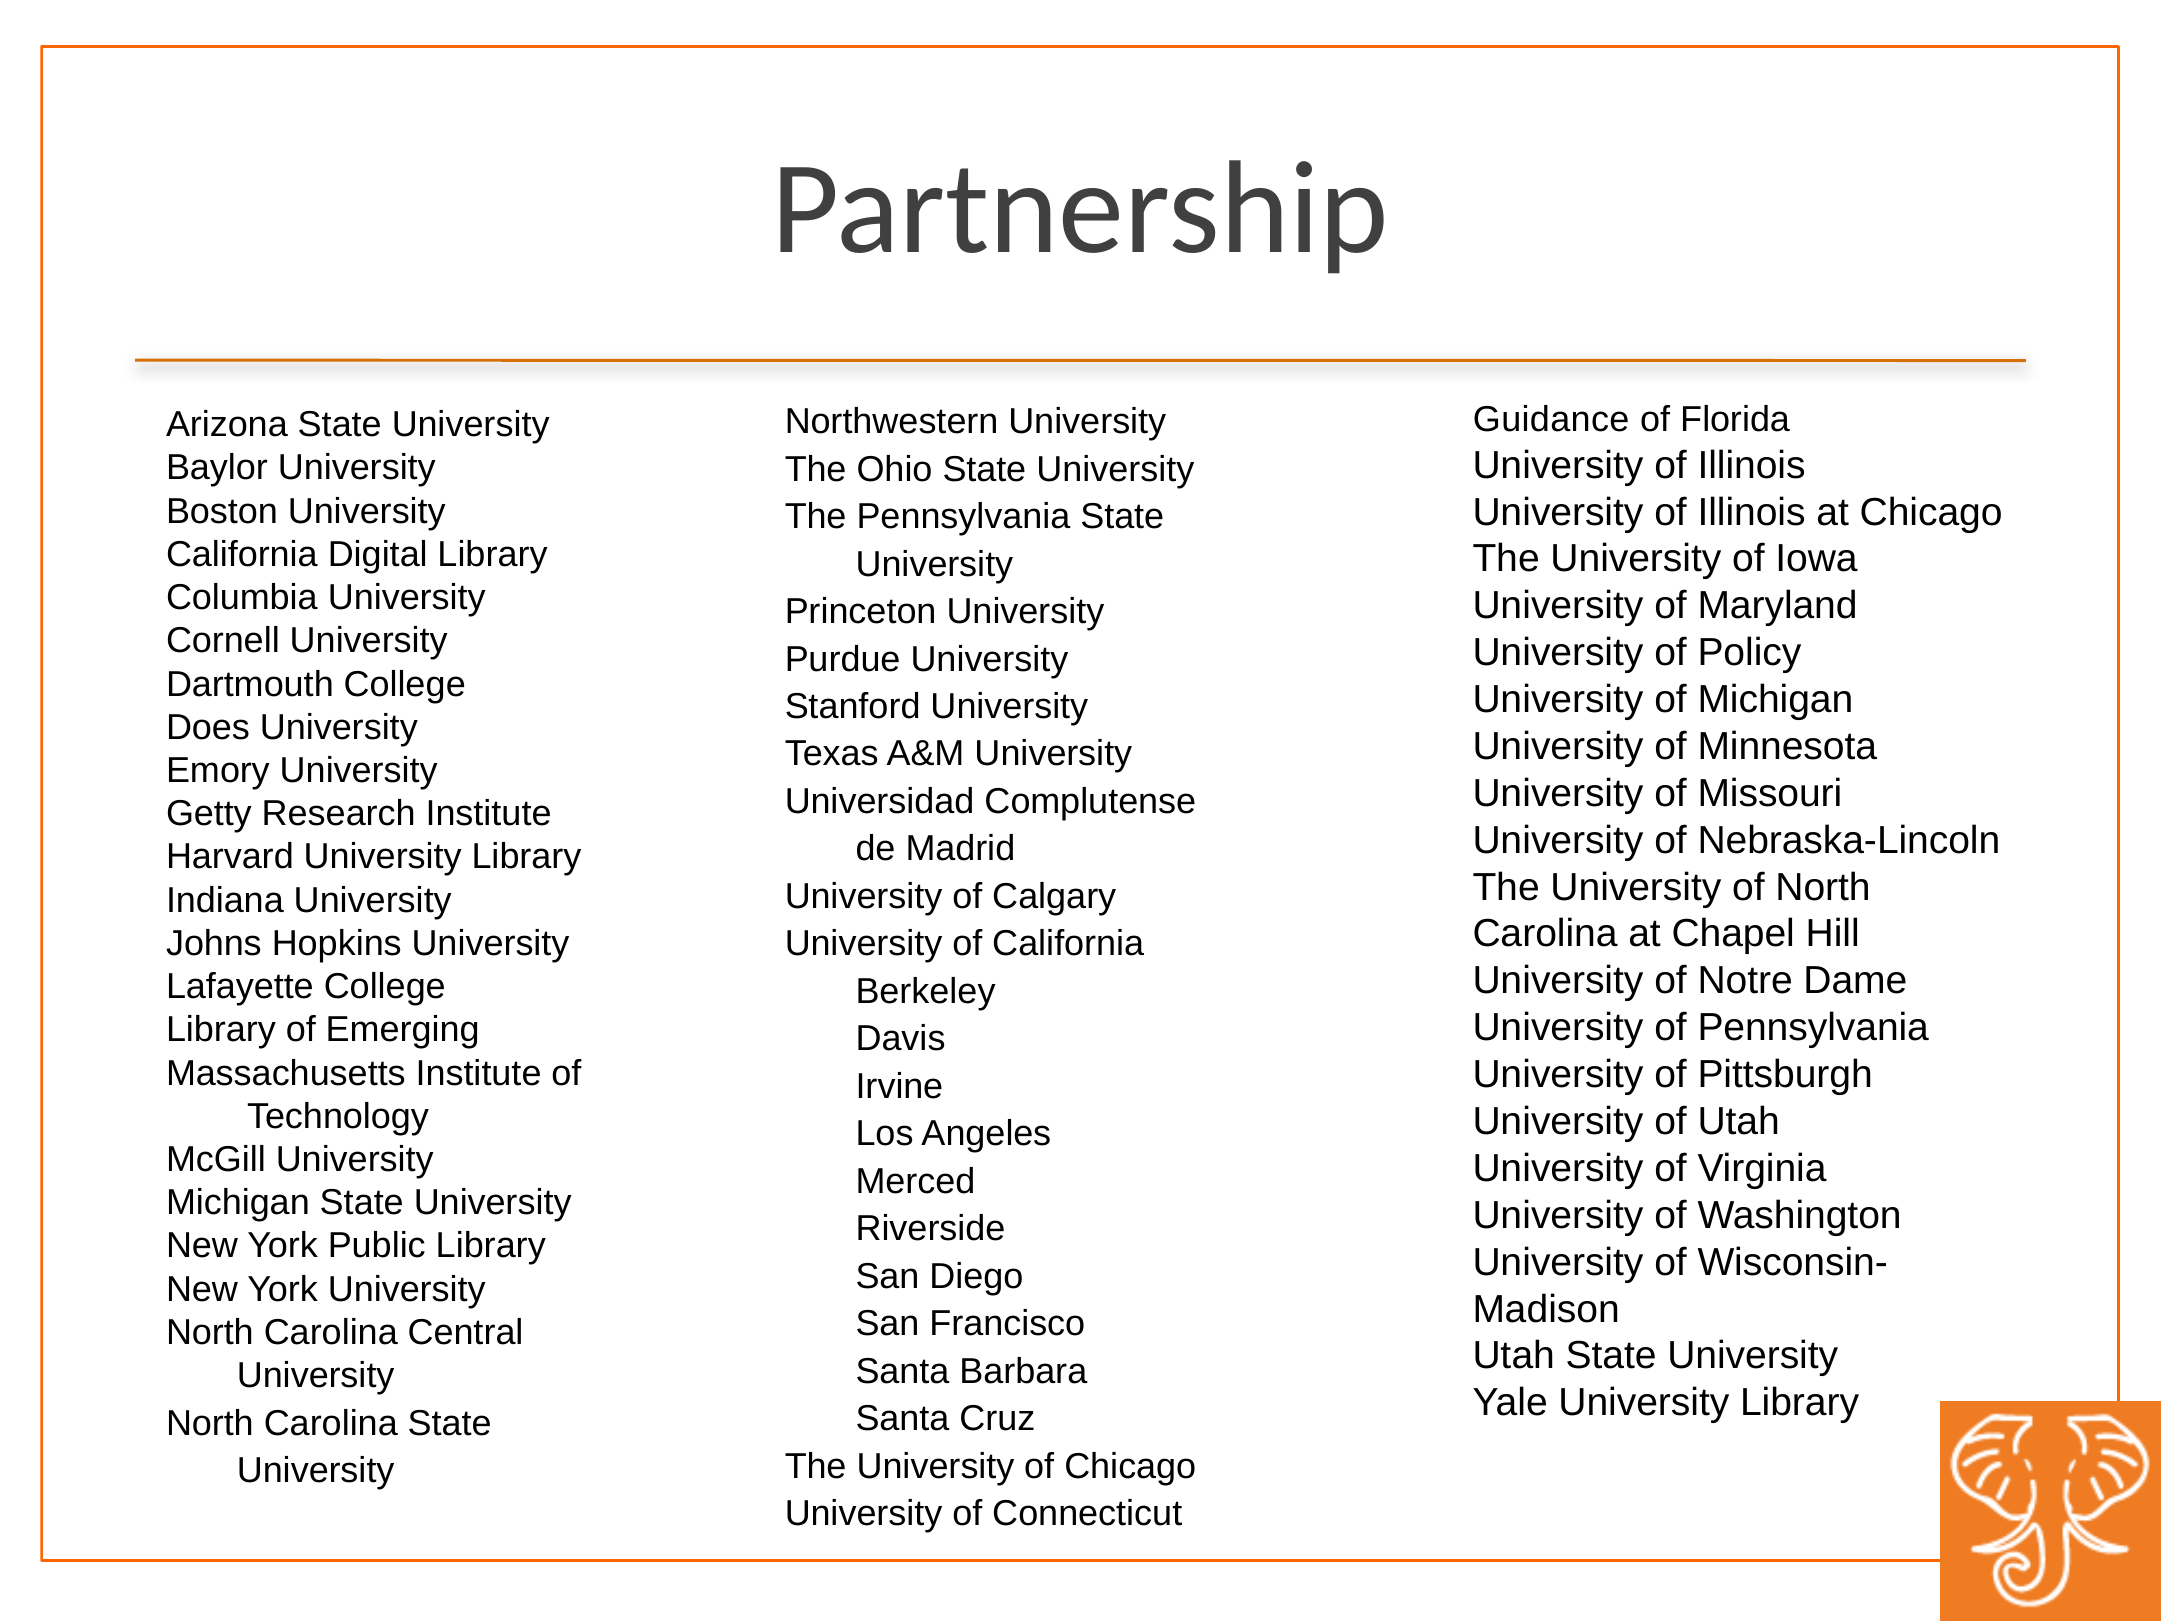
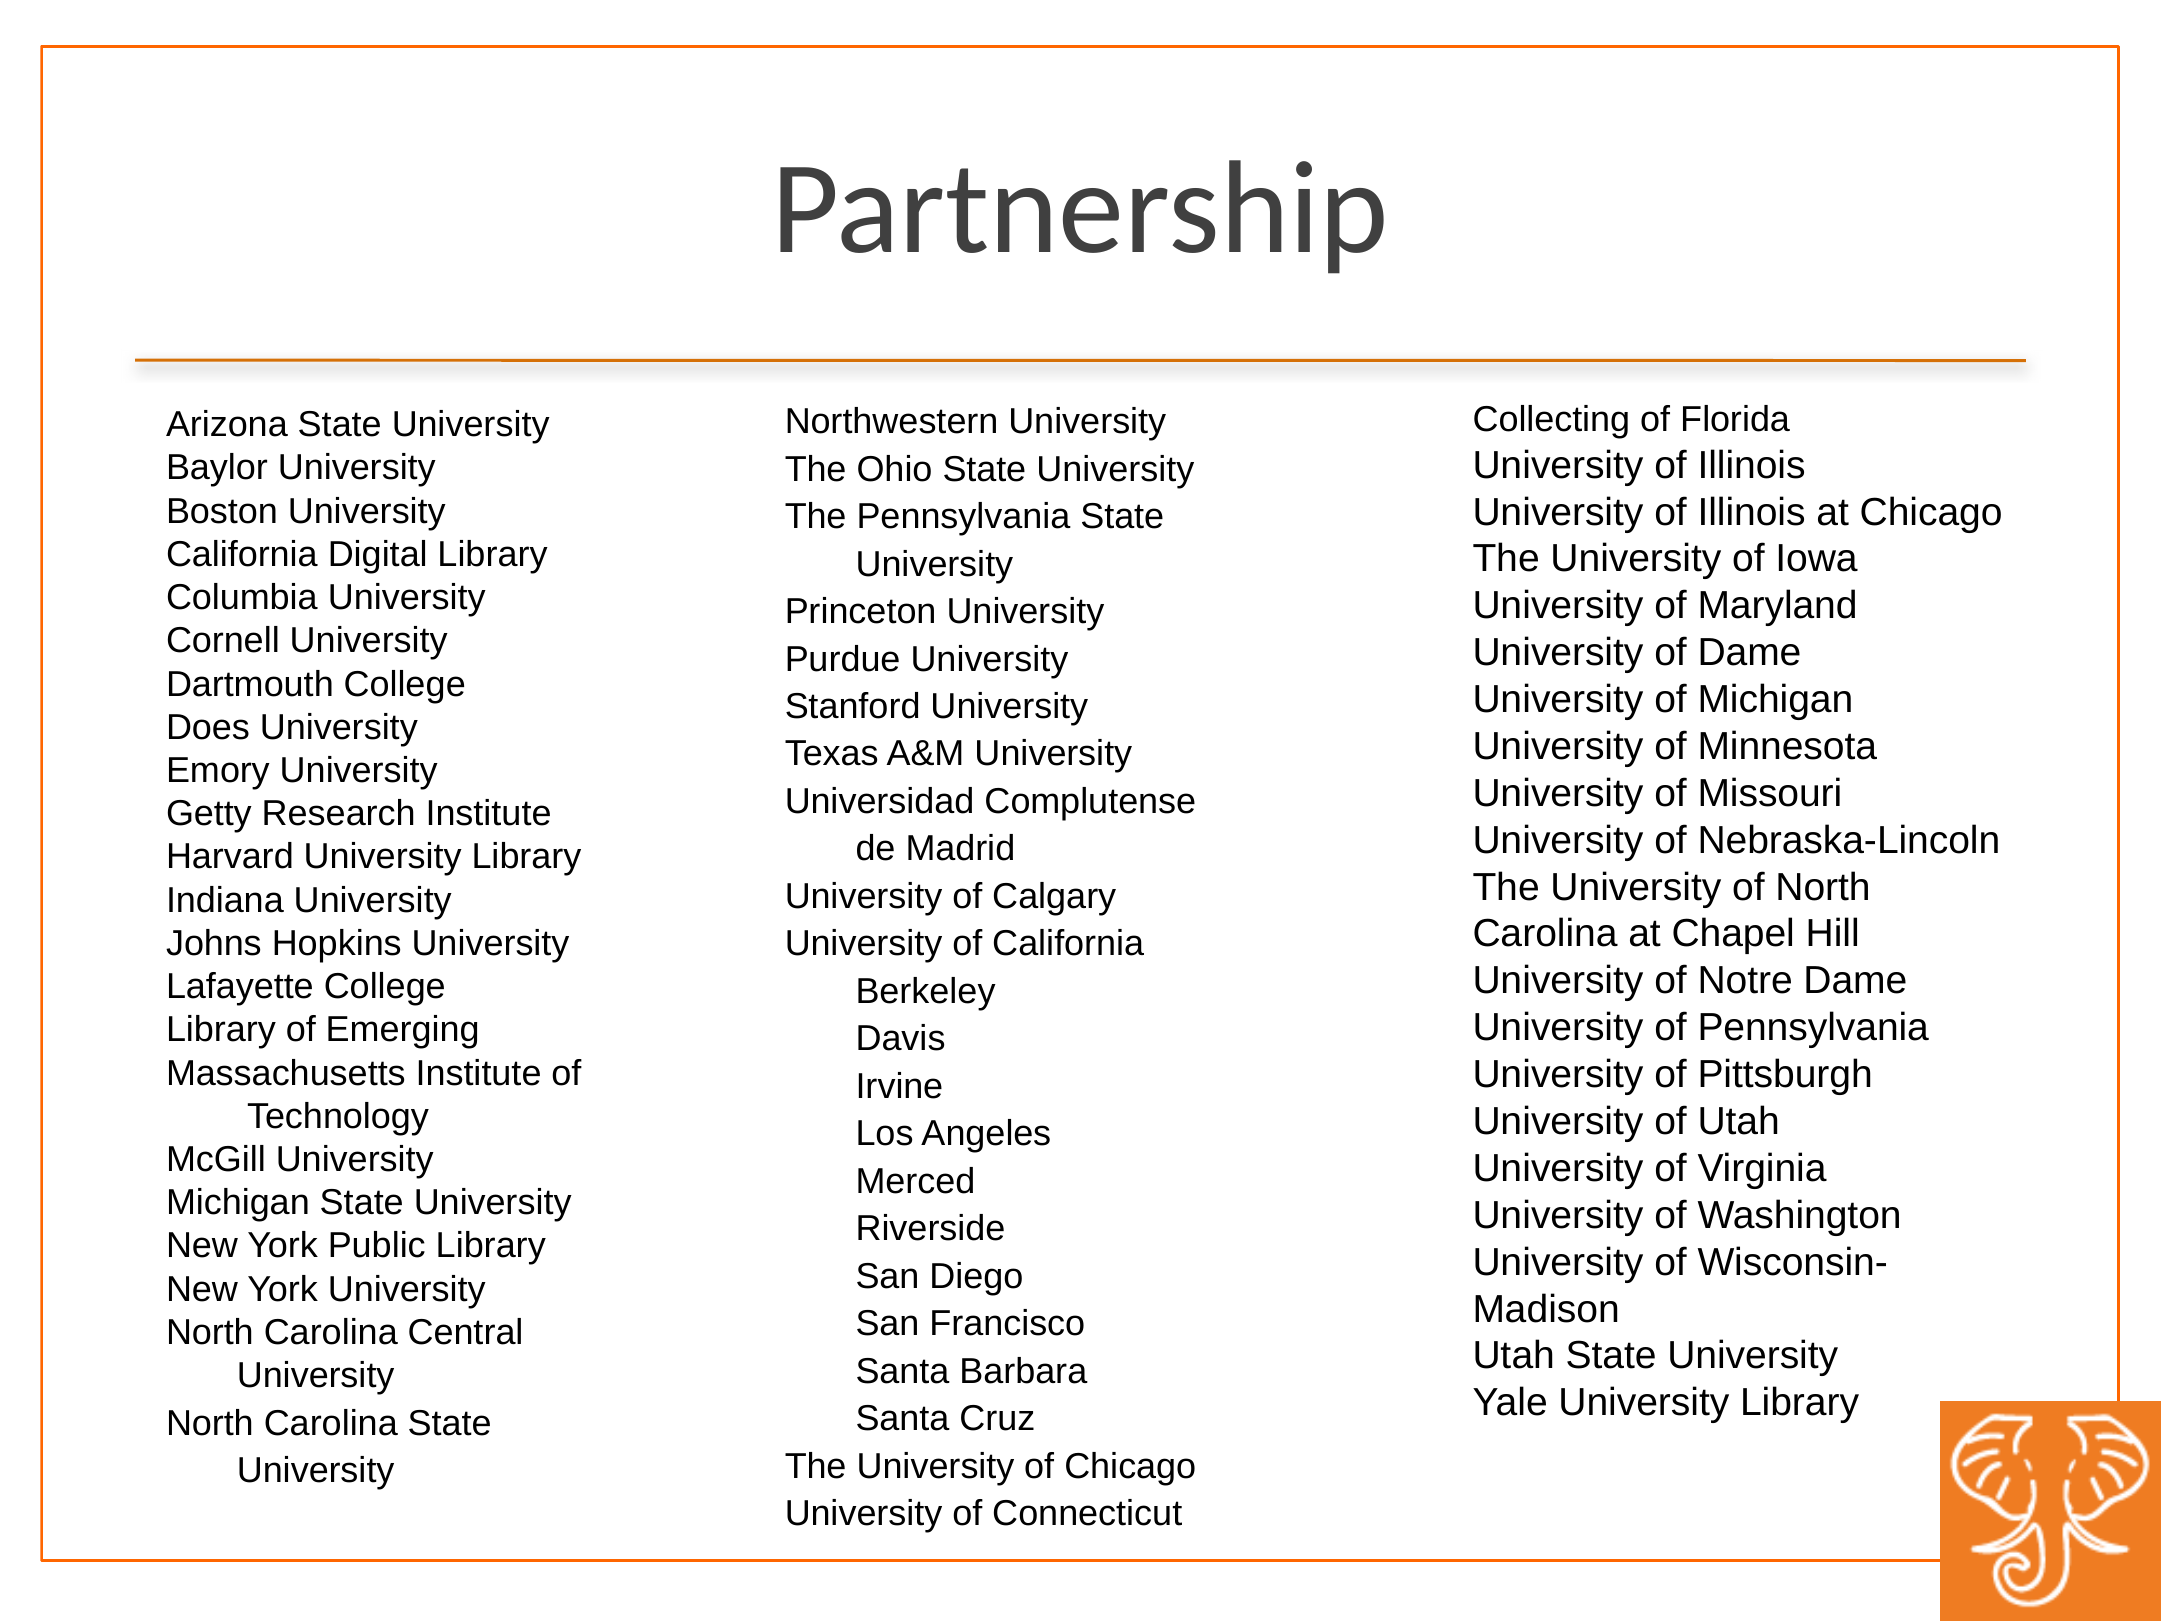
Guidance: Guidance -> Collecting
of Policy: Policy -> Dame
